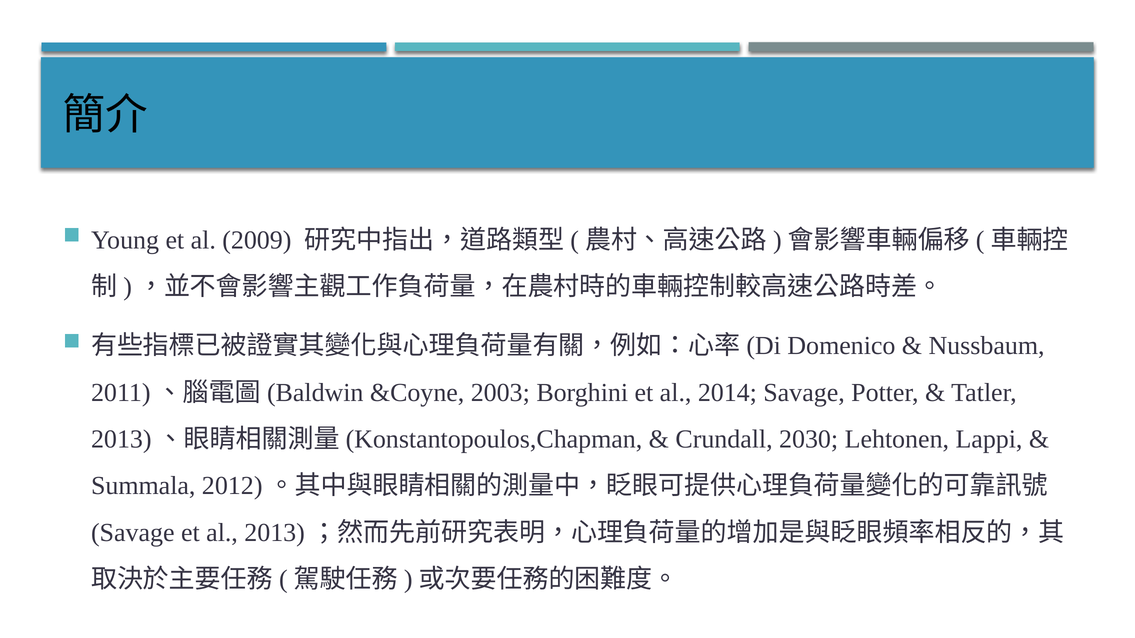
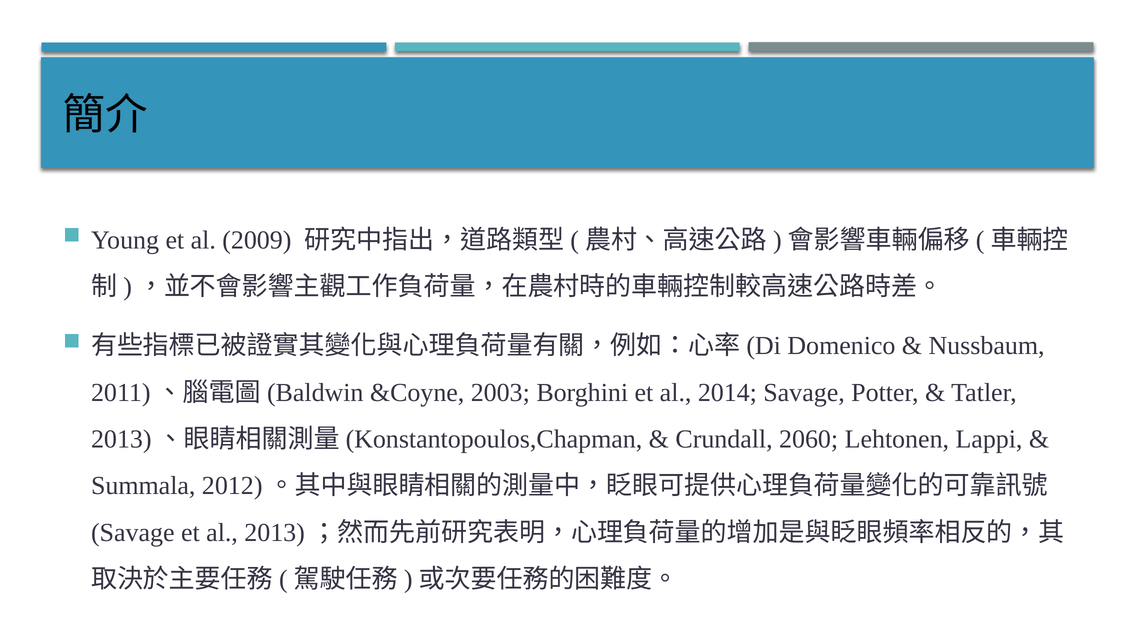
2030: 2030 -> 2060
